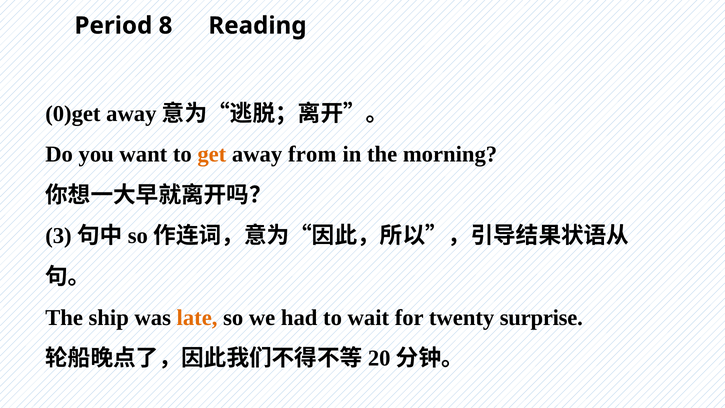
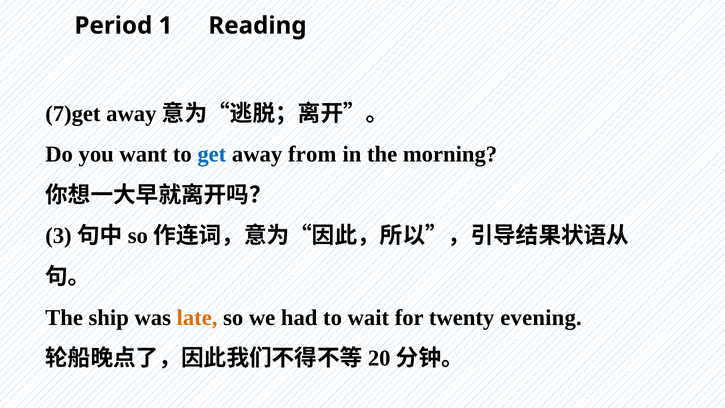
8: 8 -> 1
0)get: 0)get -> 7)get
get colour: orange -> blue
surprise: surprise -> evening
